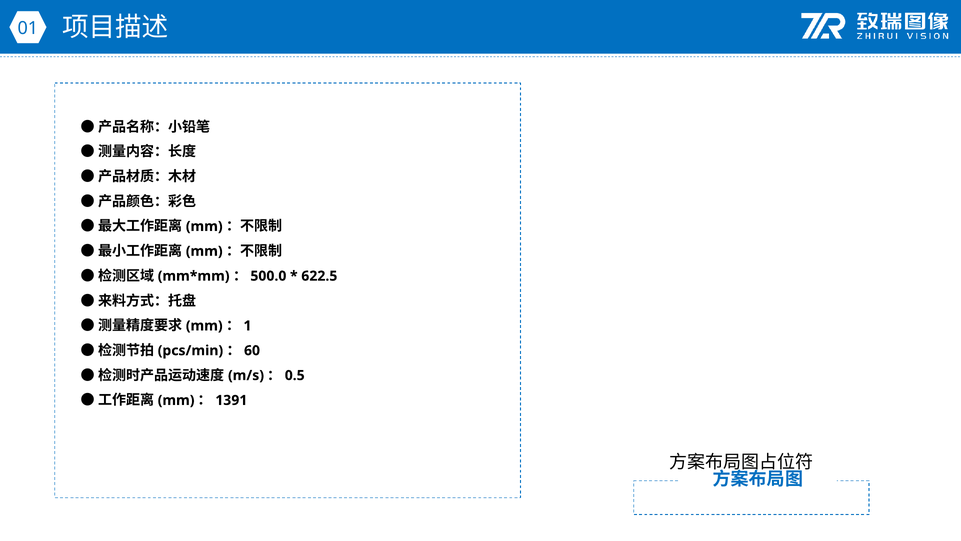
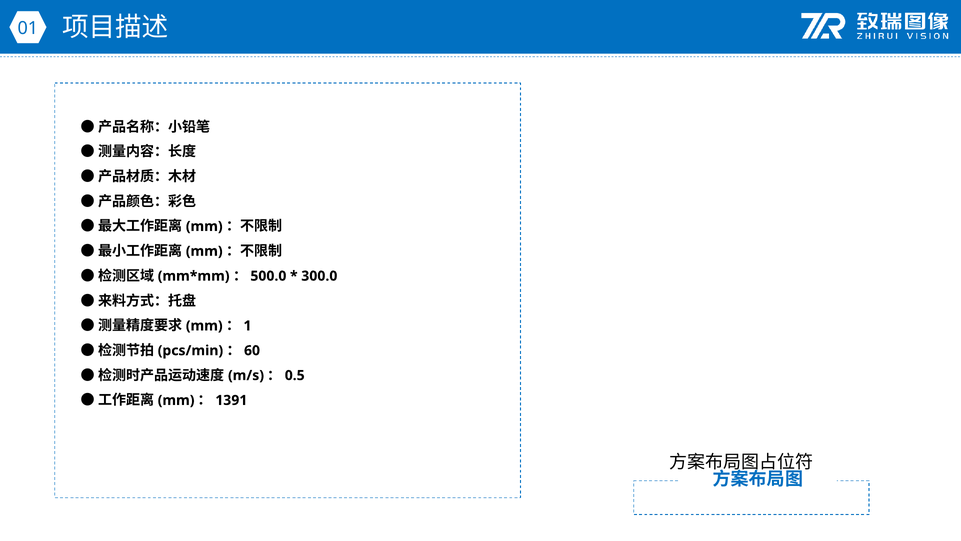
622.5: 622.5 -> 300.0
